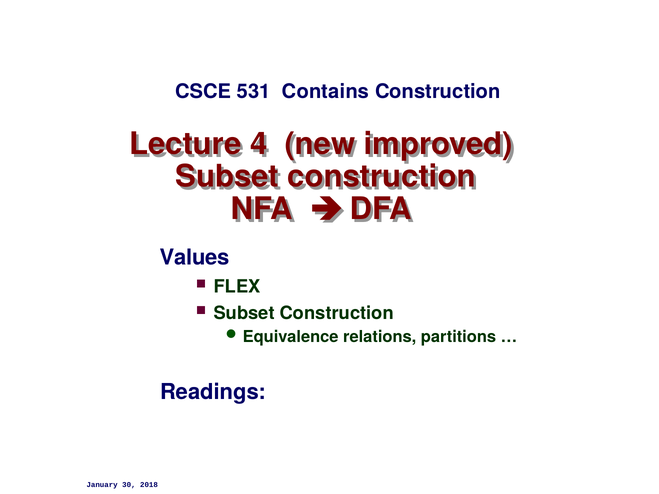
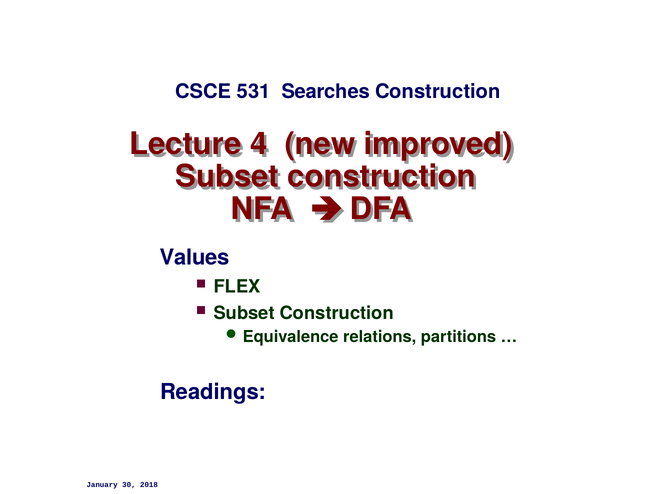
Contains: Contains -> Searches
